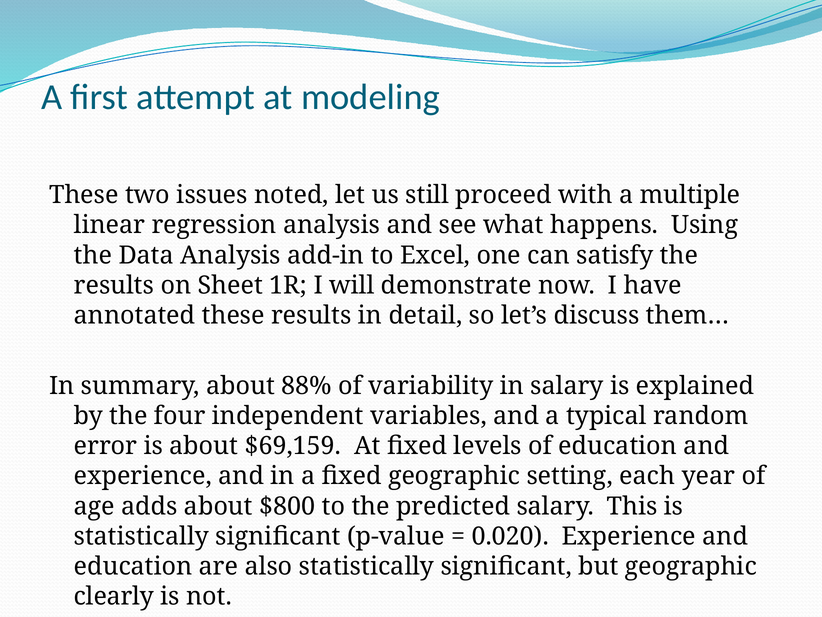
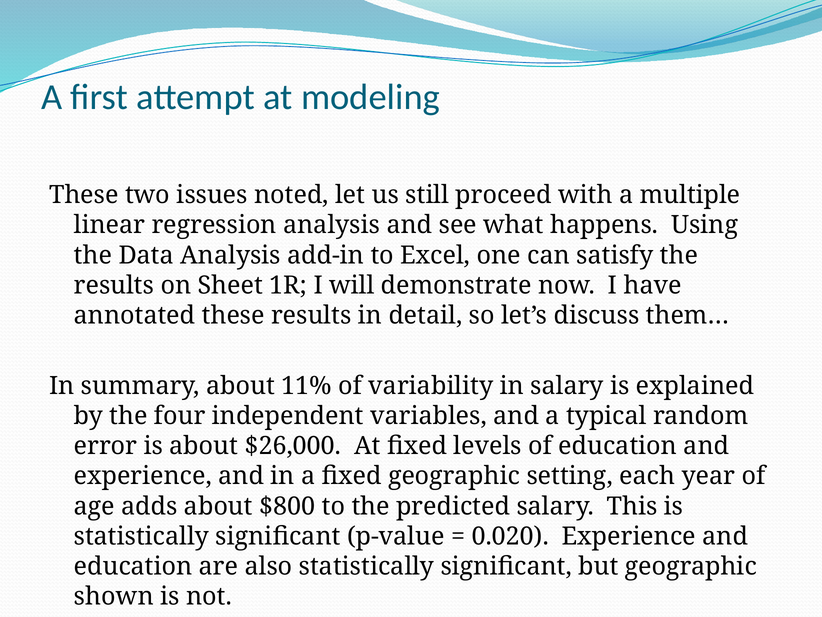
88%: 88% -> 11%
$69,159: $69,159 -> $26,000
clearly: clearly -> shown
